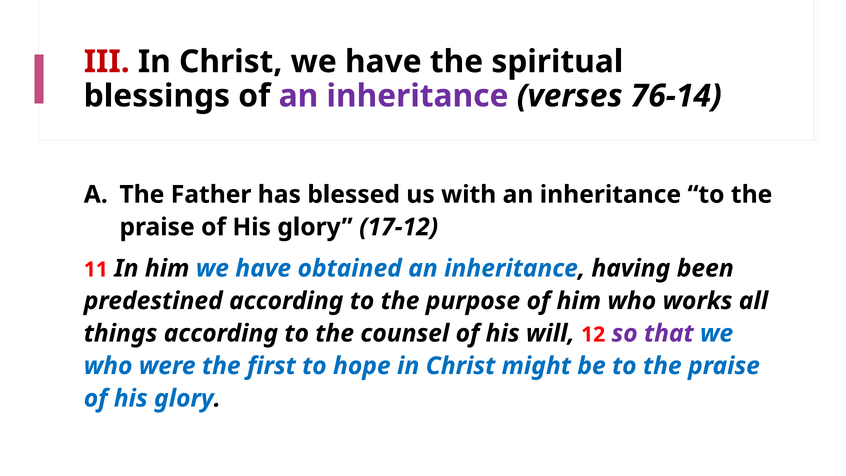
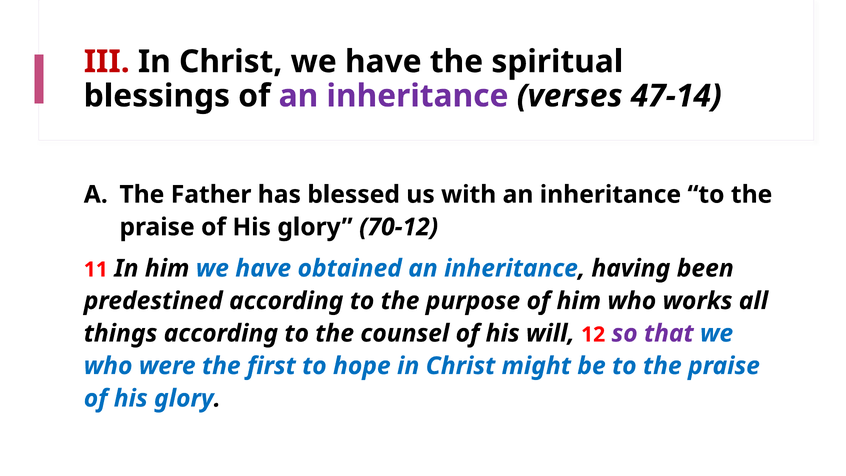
76-14: 76-14 -> 47-14
17-12: 17-12 -> 70-12
